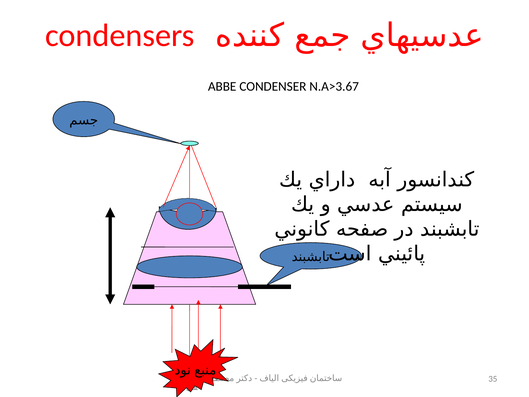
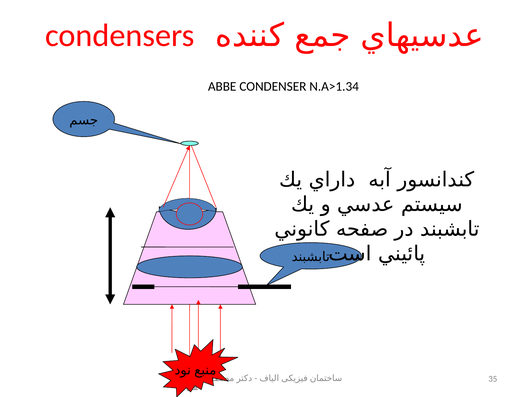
N.A>3.67: N.A>3.67 -> N.A>1.34
